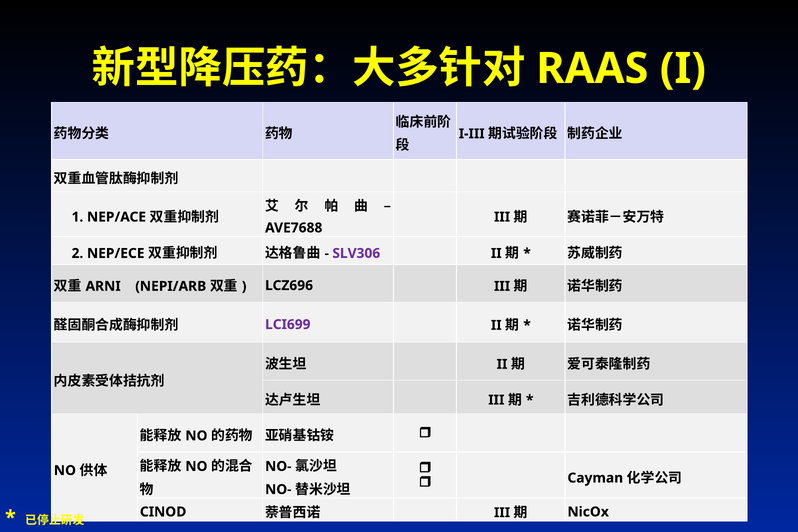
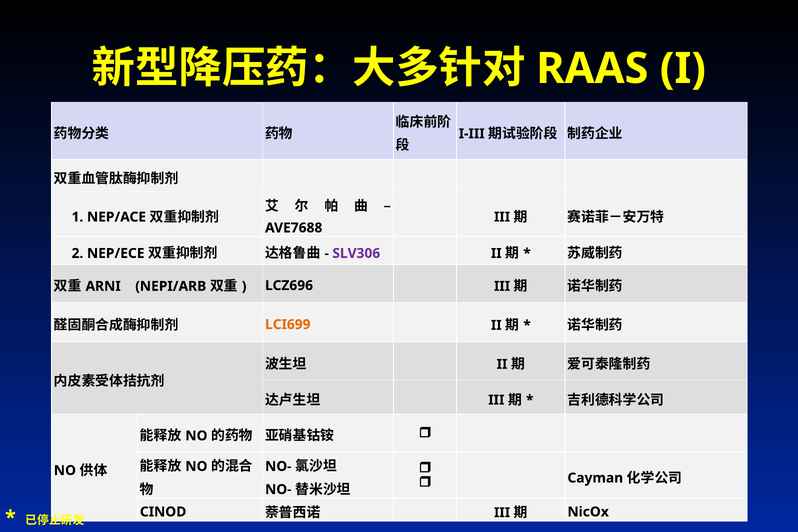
LCI699 colour: purple -> orange
